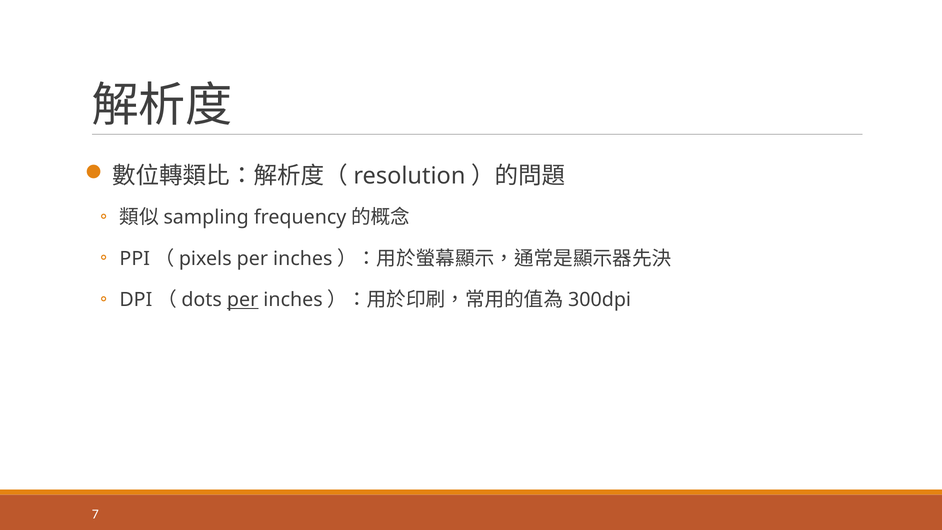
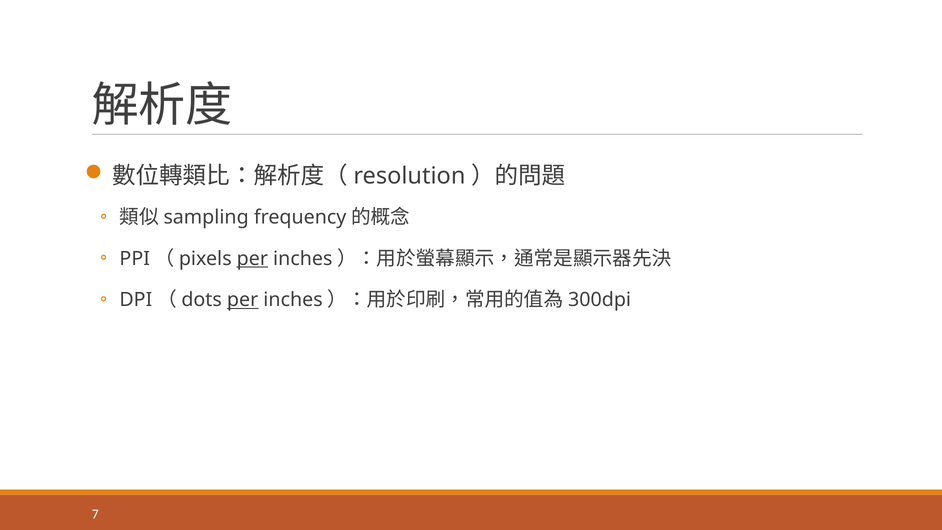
per at (252, 259) underline: none -> present
